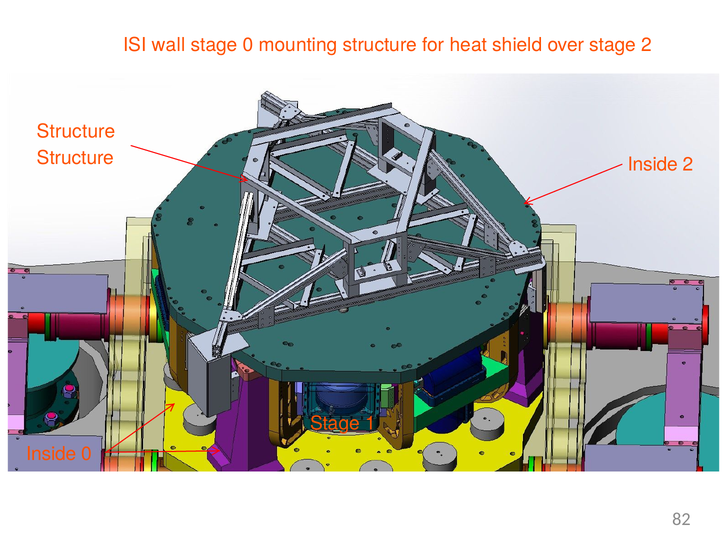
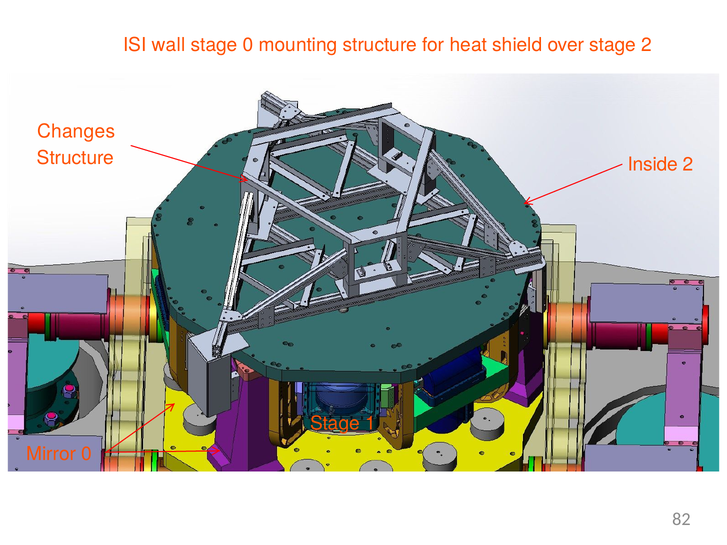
Structure at (76, 131): Structure -> Changes
Inside at (51, 454): Inside -> Mirror
